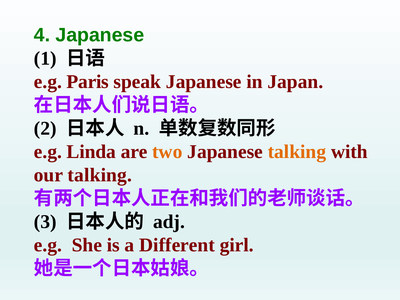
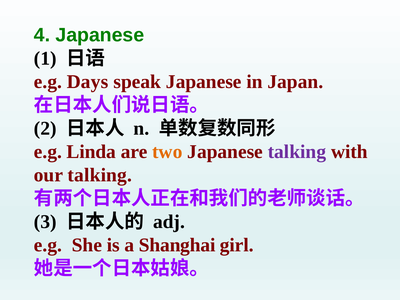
Paris: Paris -> Days
talking at (297, 152) colour: orange -> purple
Different: Different -> Shanghai
